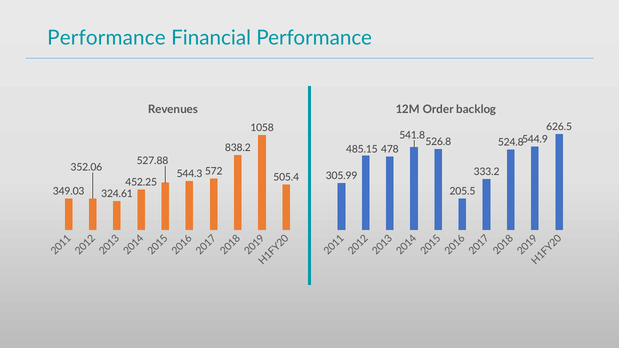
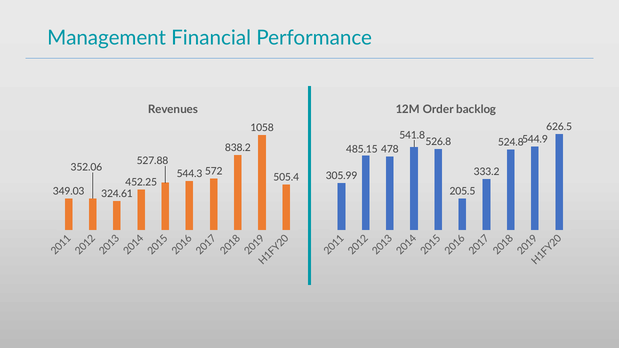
Performance at (106, 38): Performance -> Management
